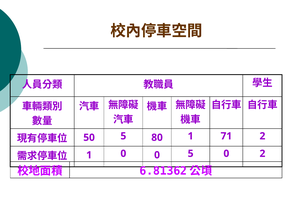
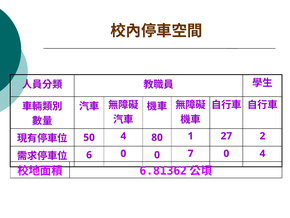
50 5: 5 -> 4
71: 71 -> 27
1 at (89, 155): 1 -> 6
0 5: 5 -> 7
0 2: 2 -> 4
